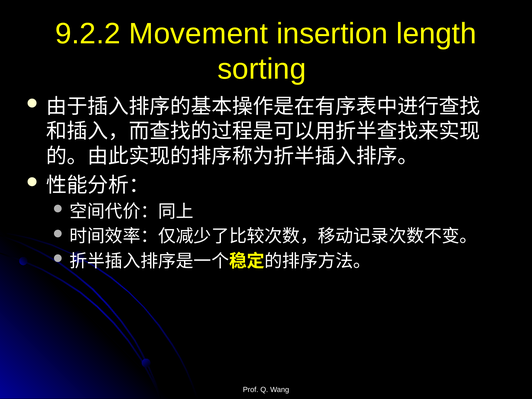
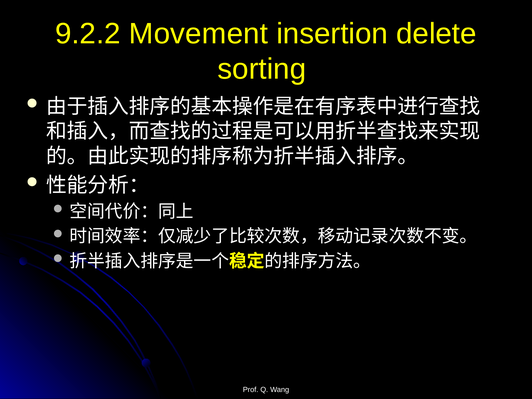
length: length -> delete
